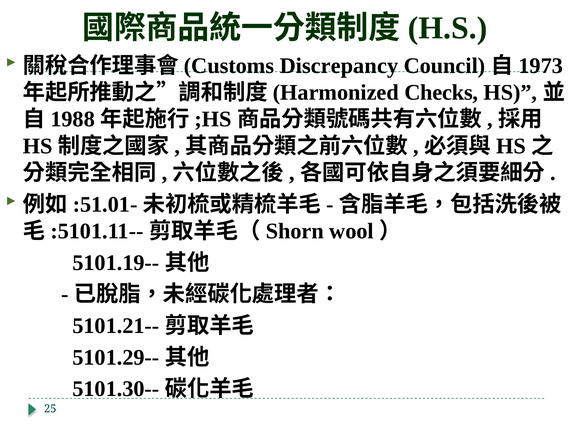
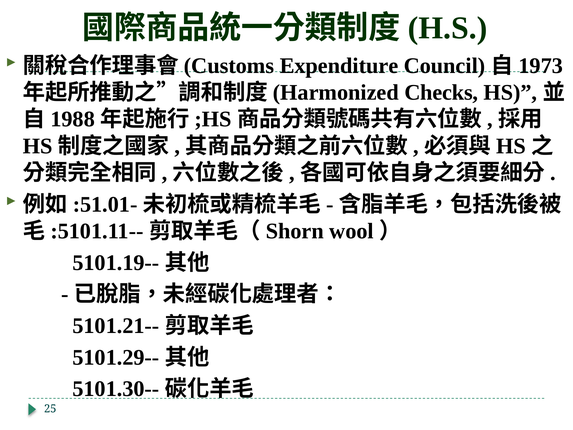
Discrepancy: Discrepancy -> Expenditure
